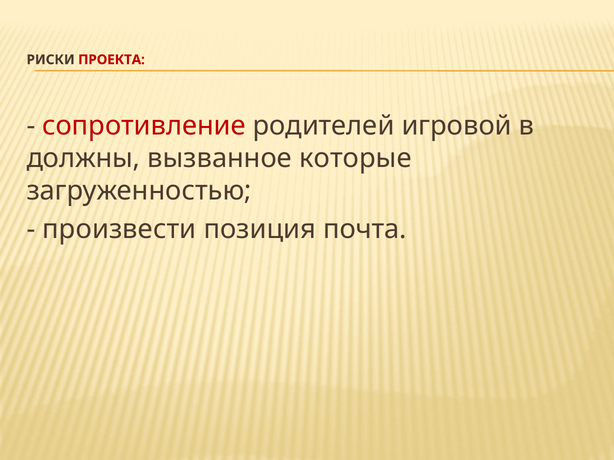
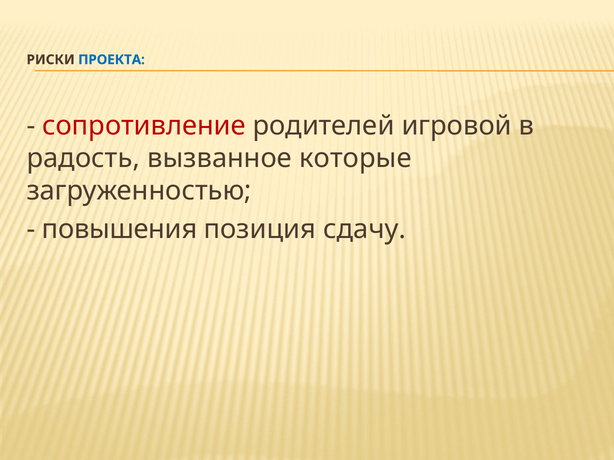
ПРОЕКТА colour: red -> blue
должны: должны -> радость
произвести: произвести -> повышения
почта: почта -> сдачу
